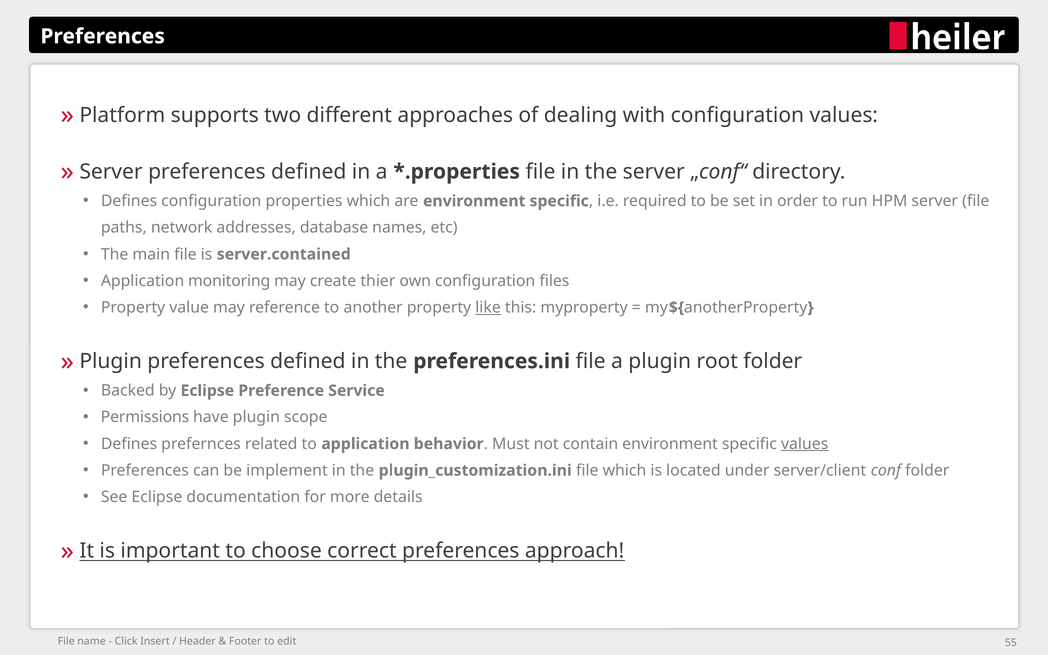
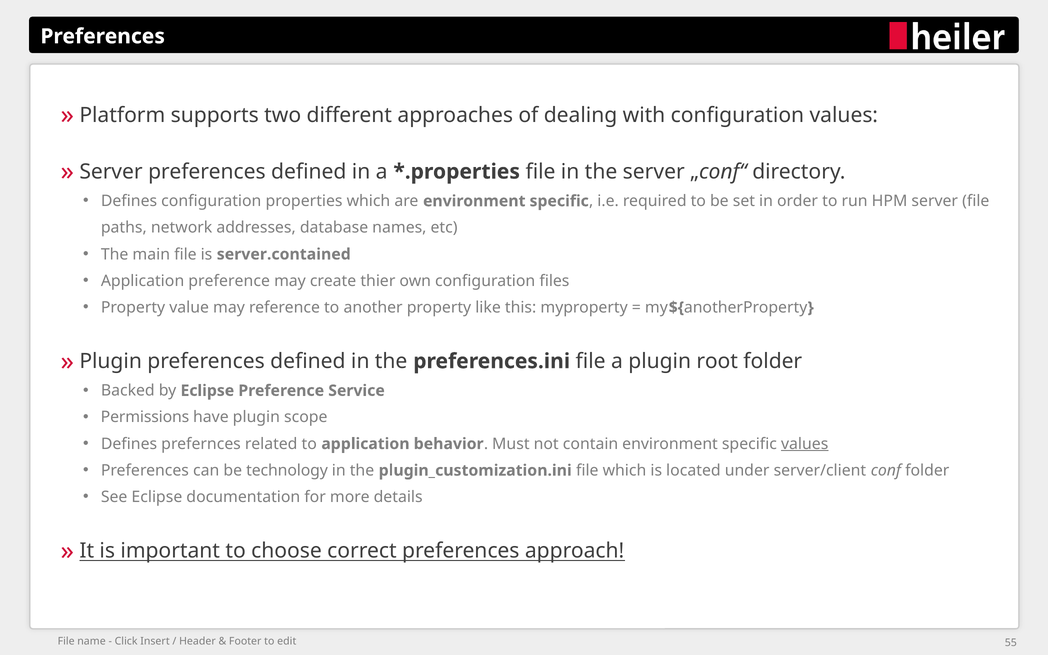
Application monitoring: monitoring -> preference
like underline: present -> none
implement: implement -> technology
